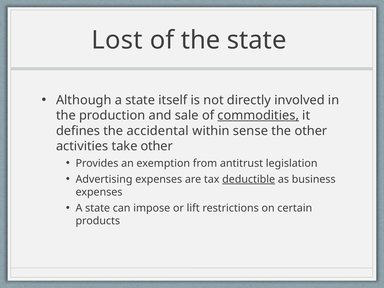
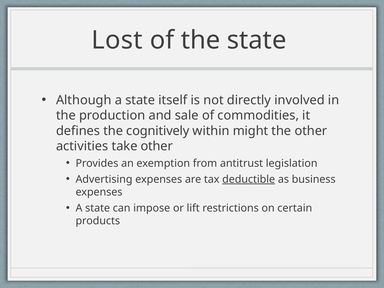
commodities underline: present -> none
accidental: accidental -> cognitively
sense: sense -> might
